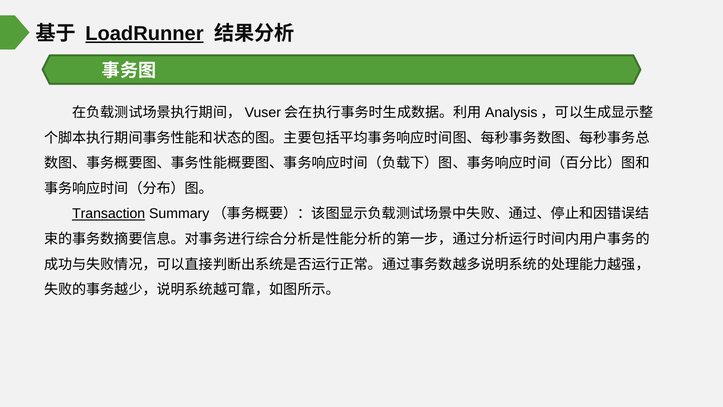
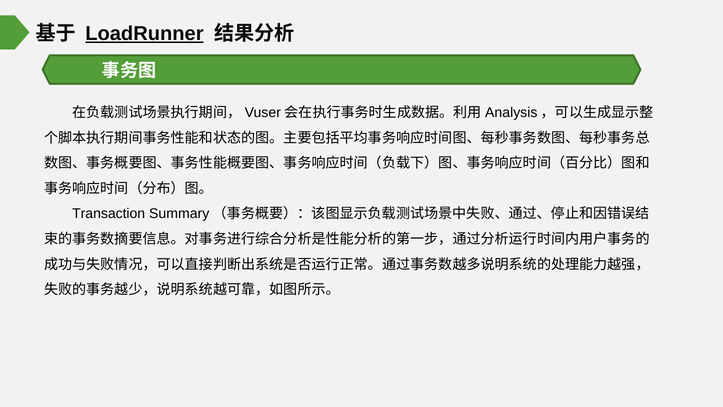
Transaction underline: present -> none
